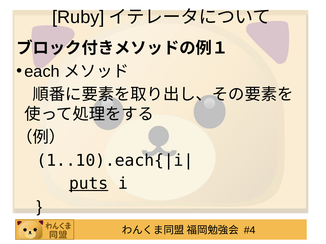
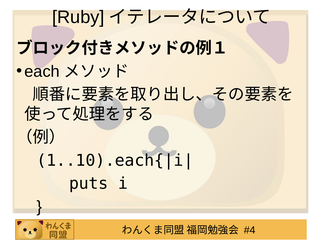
puts underline: present -> none
